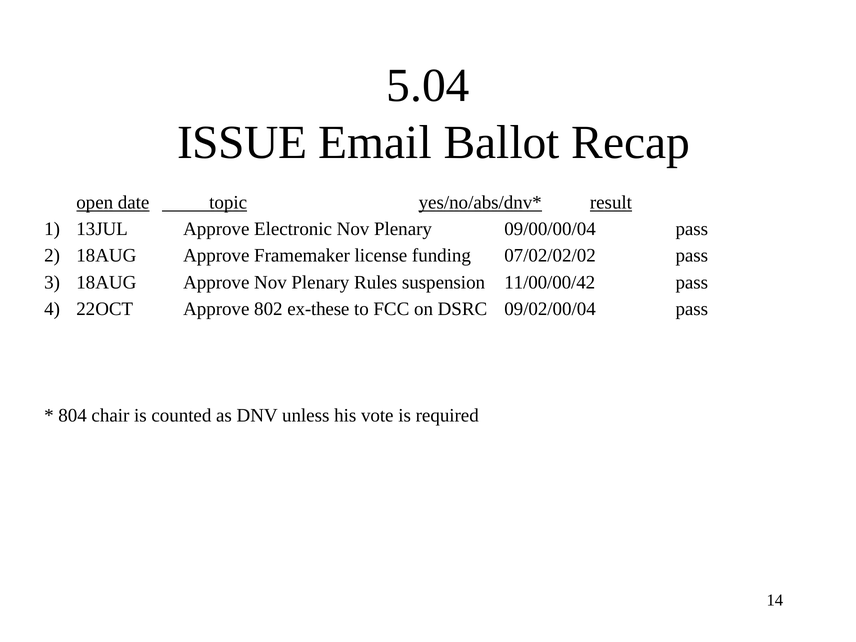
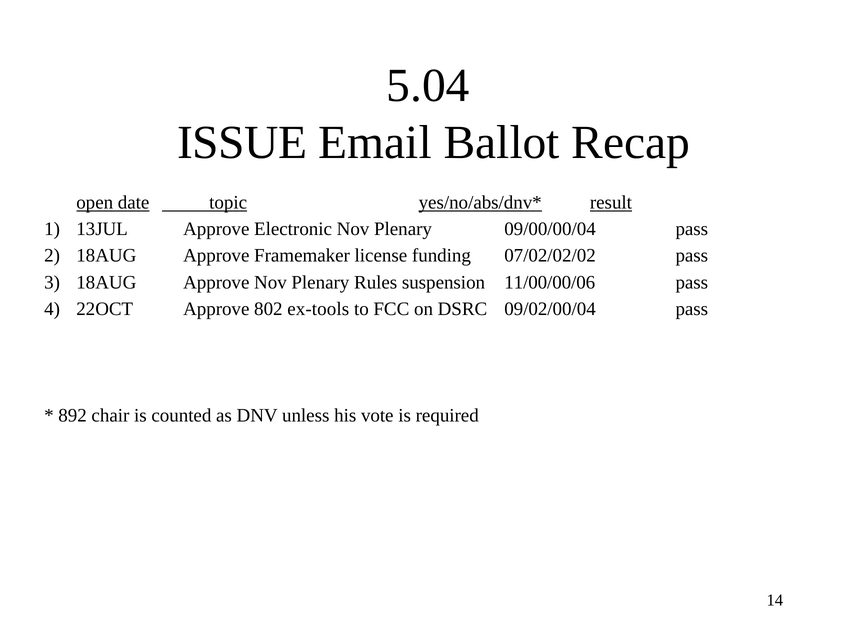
11/00/00/42: 11/00/00/42 -> 11/00/00/06
ex-these: ex-these -> ex-tools
804: 804 -> 892
